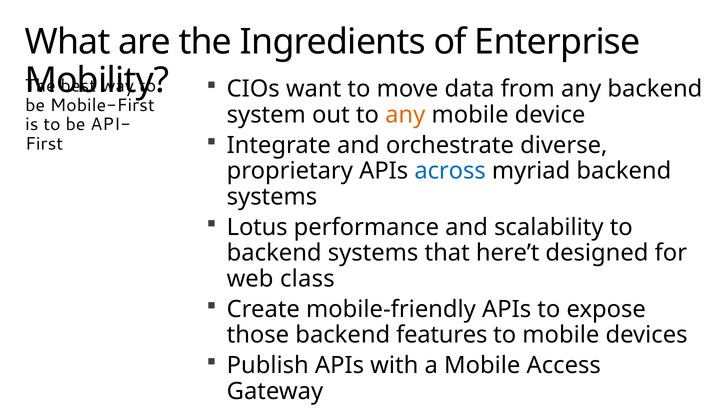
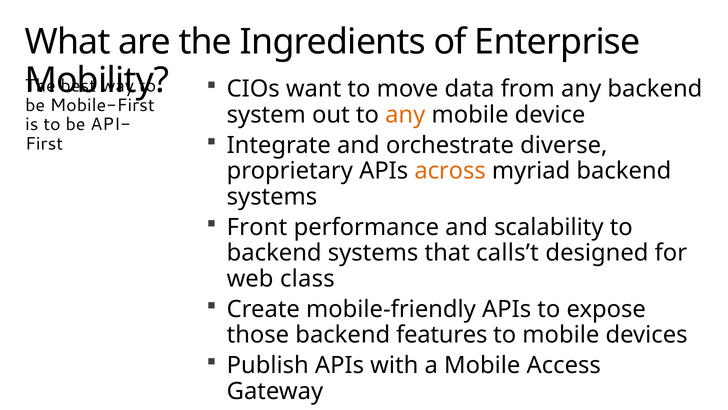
across colour: blue -> orange
Lotus: Lotus -> Front
here’t: here’t -> calls’t
